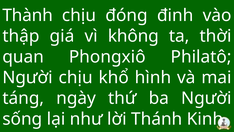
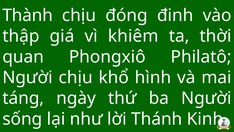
không: không -> khiêm
